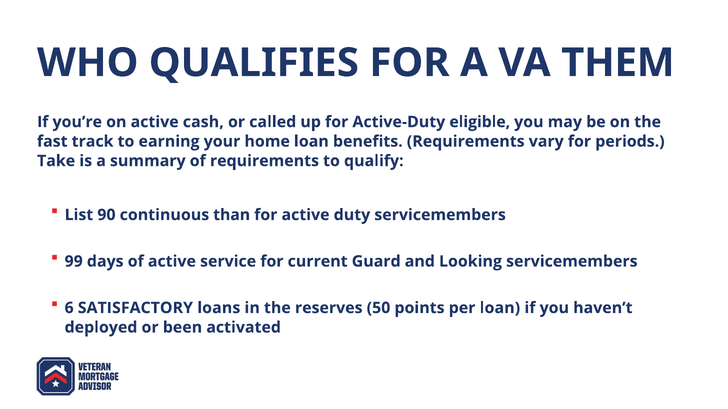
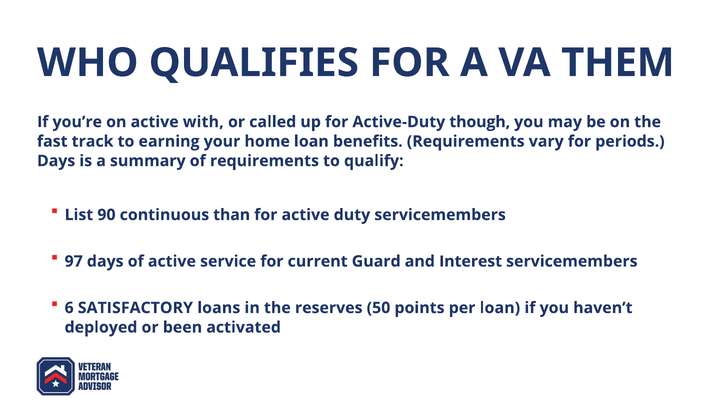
cash: cash -> with
eligible: eligible -> though
Take at (56, 161): Take -> Days
99: 99 -> 97
Looking: Looking -> Interest
